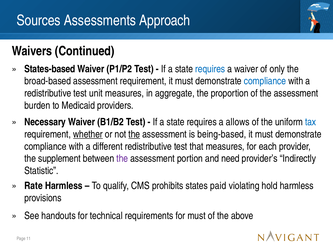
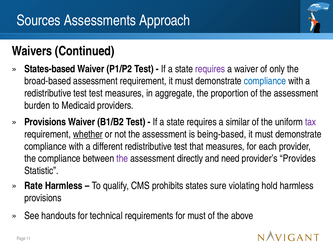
requires at (210, 69) colour: blue -> purple
test unit: unit -> test
Necessary at (45, 122): Necessary -> Provisions
allows: allows -> similar
tax colour: blue -> purple
the at (134, 134) underline: present -> none
the supplement: supplement -> compliance
portion: portion -> directly
Indirectly: Indirectly -> Provides
paid: paid -> sure
